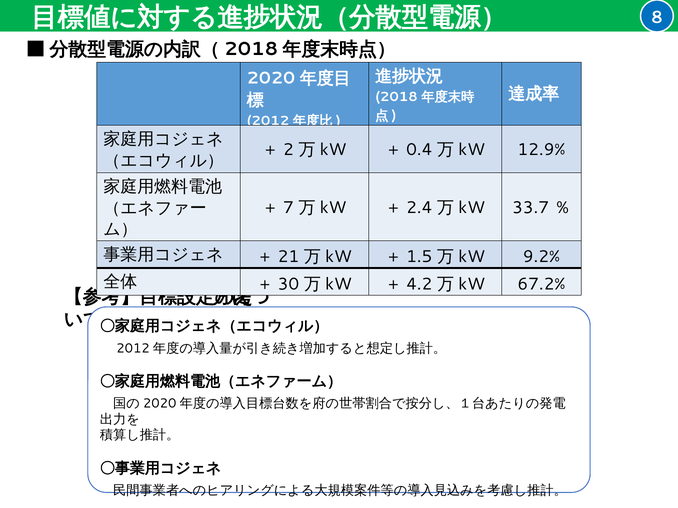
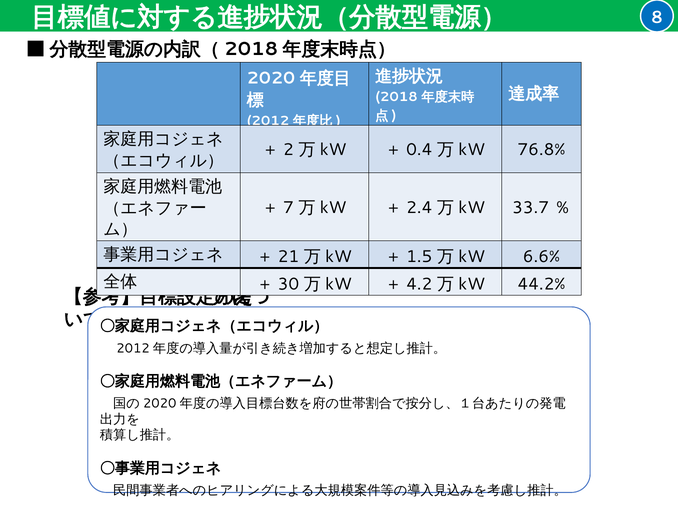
12.9%: 12.9% -> 76.8%
9.2%: 9.2% -> 6.6%
67.2%: 67.2% -> 44.2%
